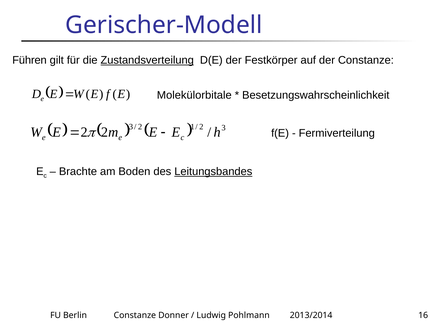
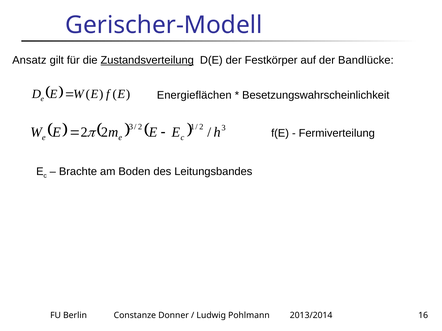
Führen: Führen -> Ansatz
der Constanze: Constanze -> Bandlücke
Molekülorbitale: Molekülorbitale -> Energieflächen
Leitungsbandes underline: present -> none
